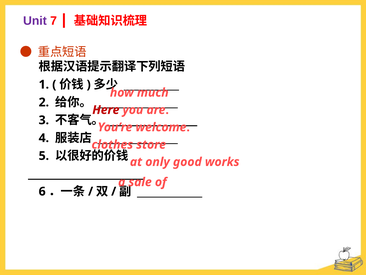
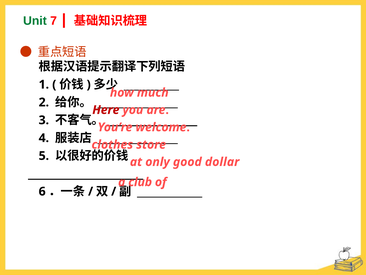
Unit colour: purple -> green
works: works -> dollar
sale: sale -> club
